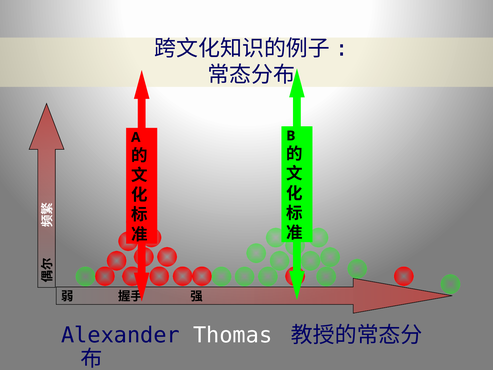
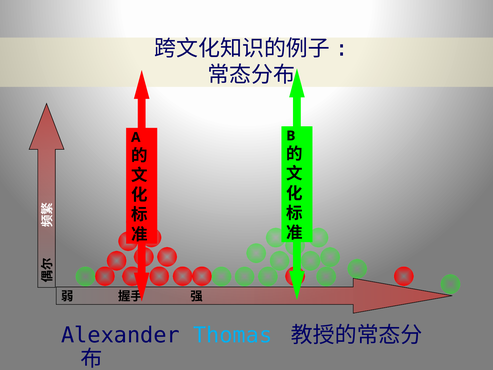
Thomas colour: white -> light blue
